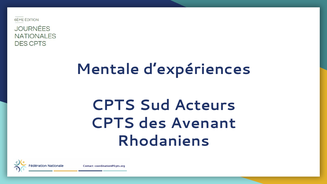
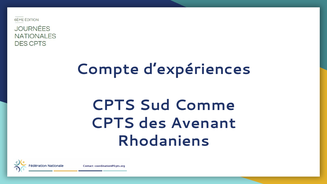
Mentale: Mentale -> Compte
Acteurs: Acteurs -> Comme
